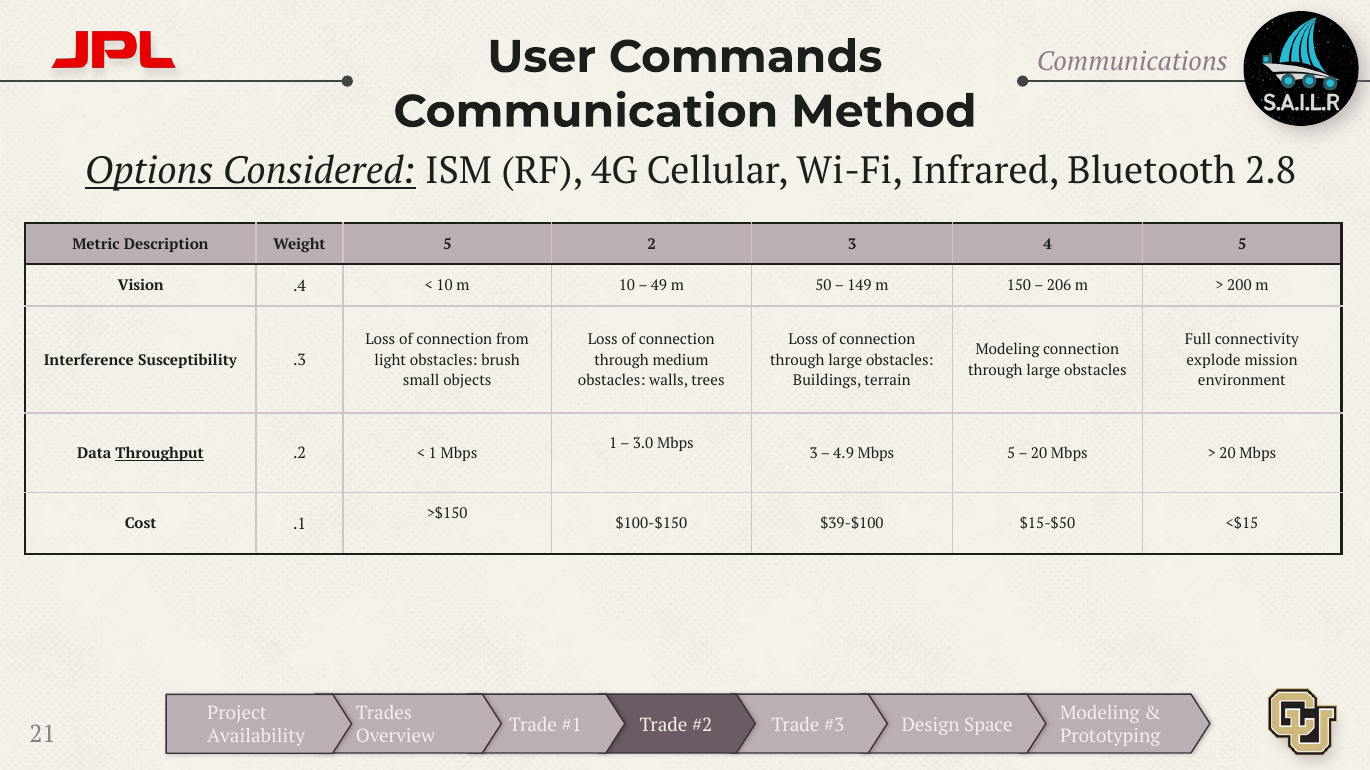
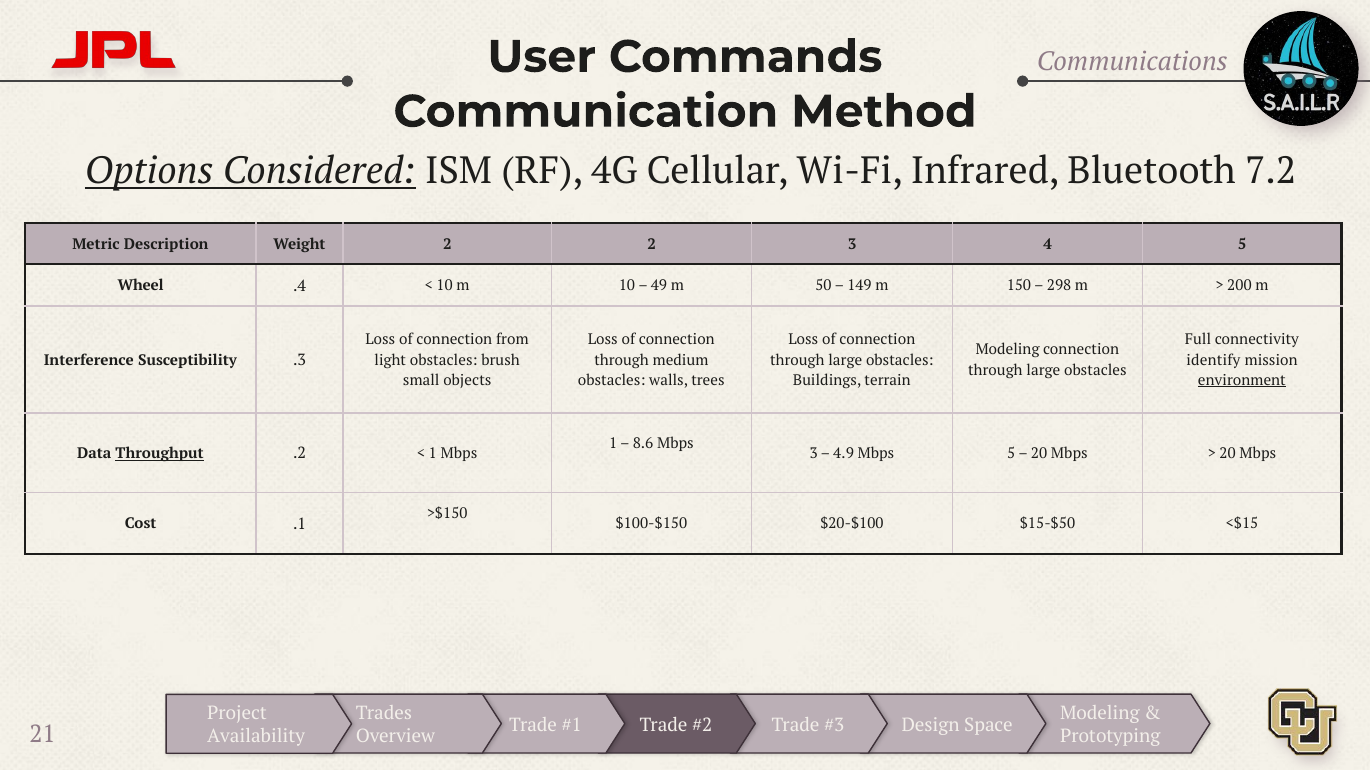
2.8: 2.8 -> 7.2
Weight 5: 5 -> 2
Vision: Vision -> Wheel
206: 206 -> 298
explode: explode -> identify
environment underline: none -> present
3.0: 3.0 -> 8.6
$39-$100: $39-$100 -> $20-$100
